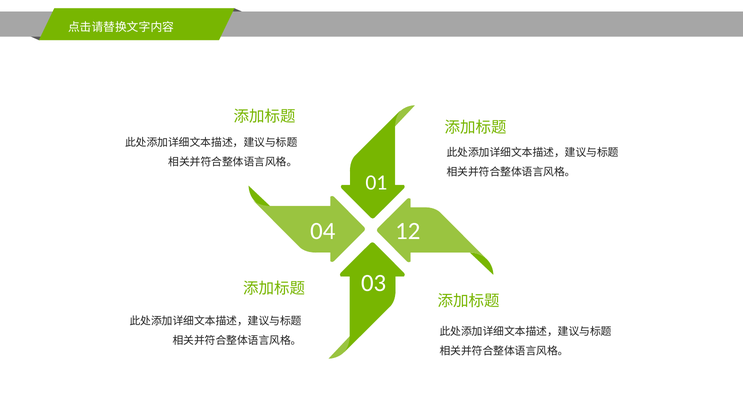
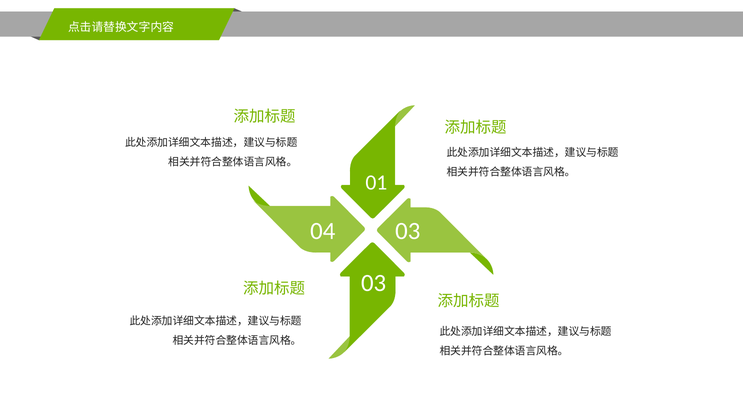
04 12: 12 -> 03
